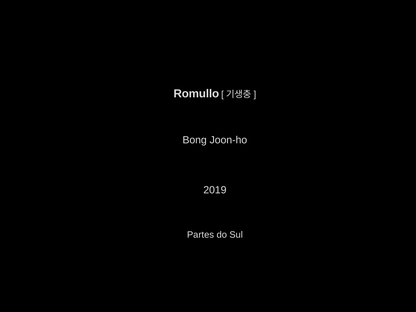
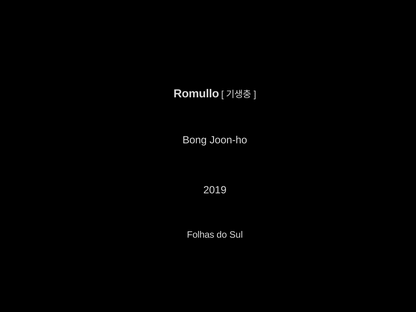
Partes: Partes -> Folhas
